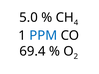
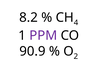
5.0: 5.0 -> 8.2
PPM colour: blue -> purple
69.4: 69.4 -> 90.9
